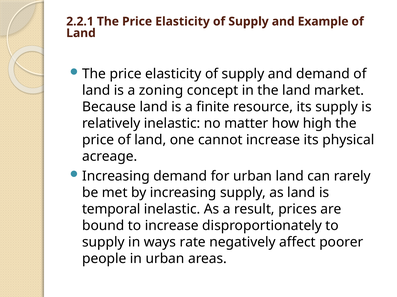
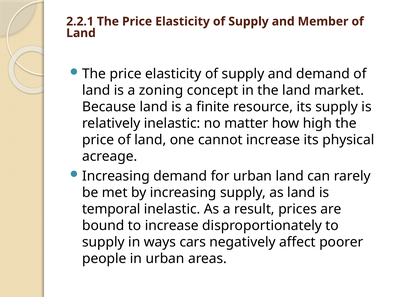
Example: Example -> Member
rate: rate -> cars
